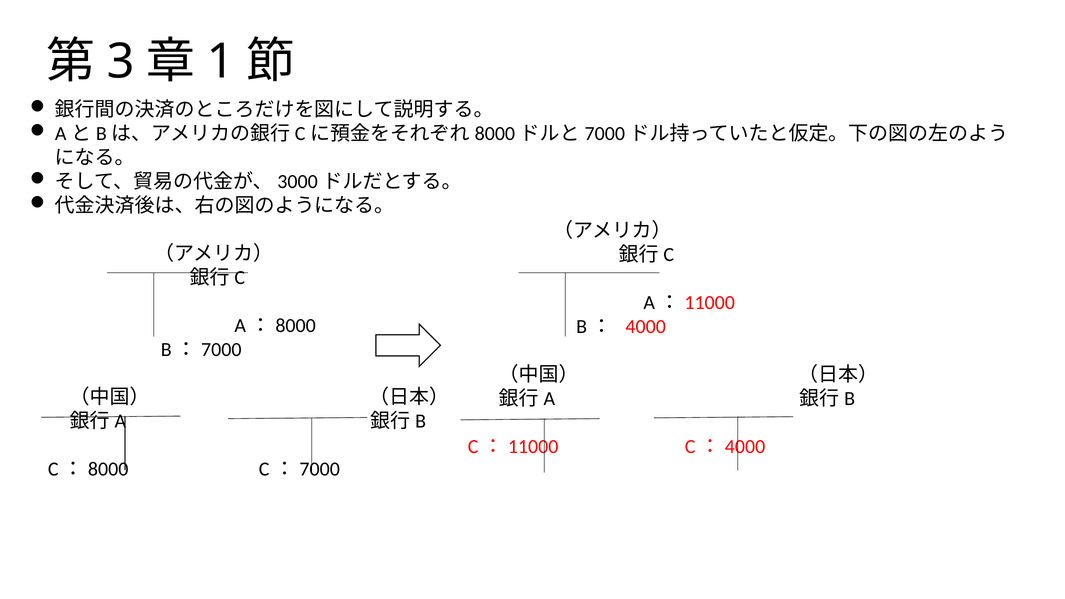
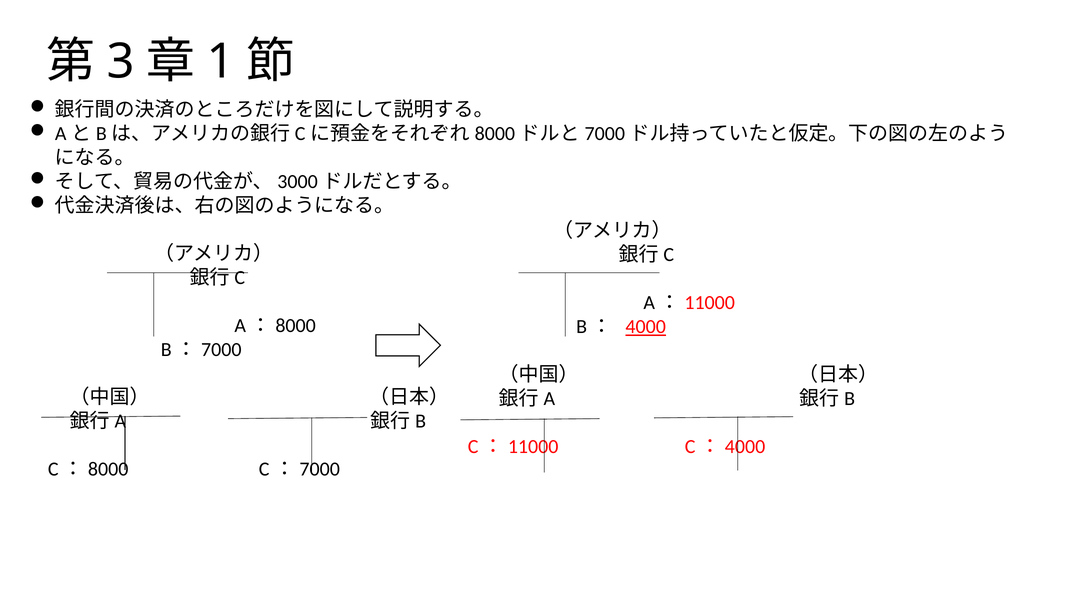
4000 underline: none -> present
